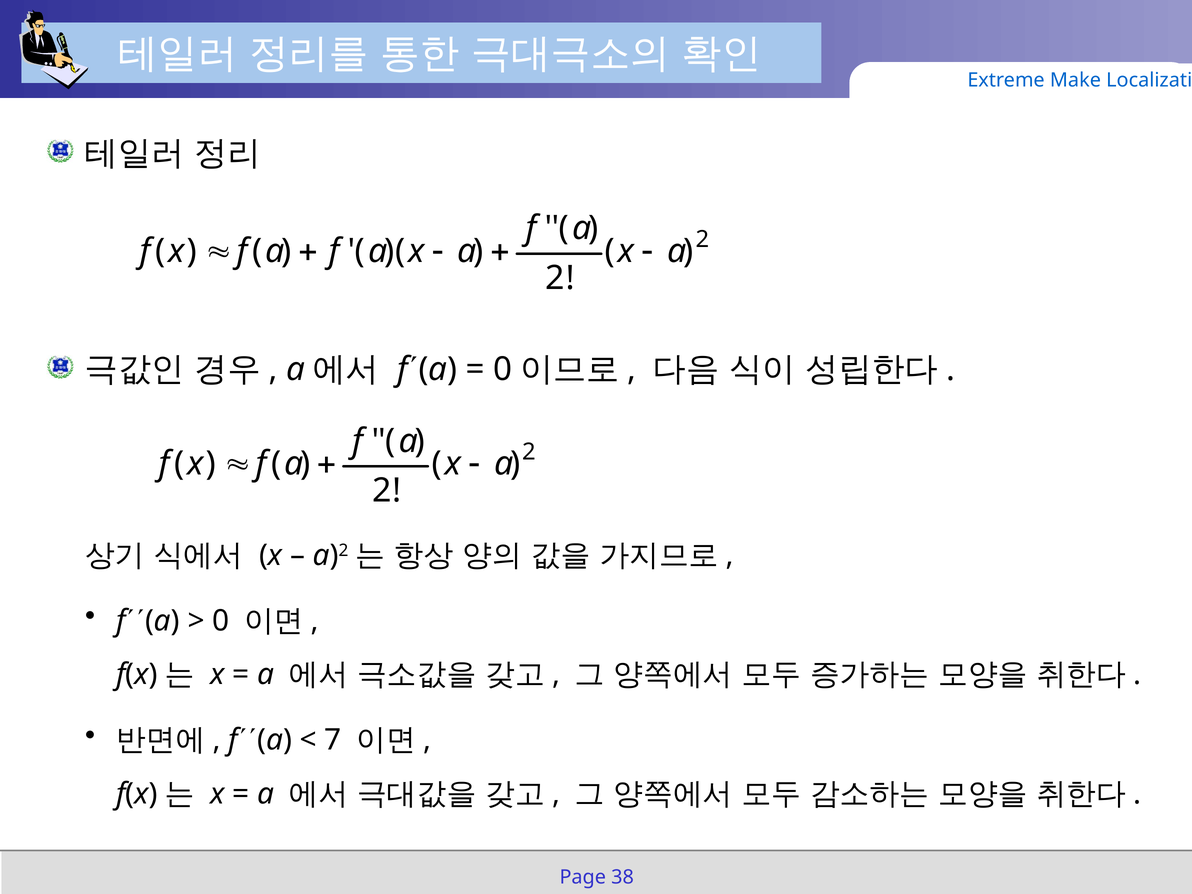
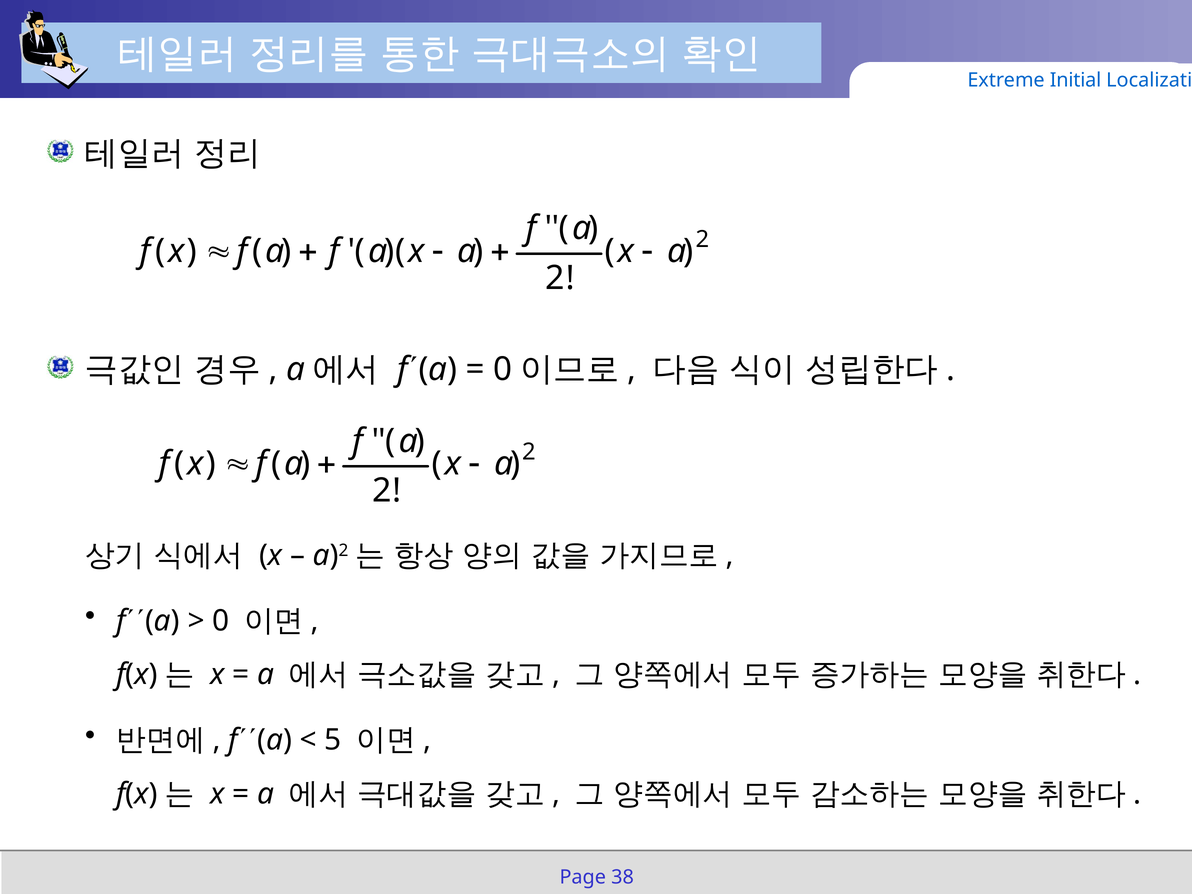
Make: Make -> Initial
7: 7 -> 5
